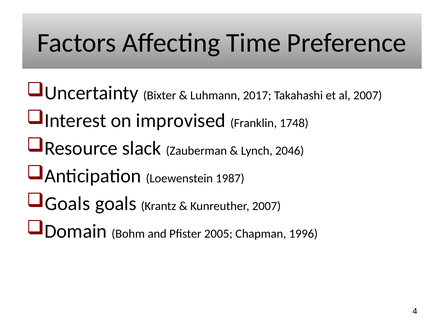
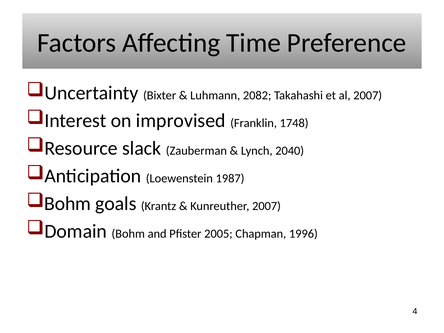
2017: 2017 -> 2082
2046: 2046 -> 2040
Goals at (67, 204): Goals -> Bohm
